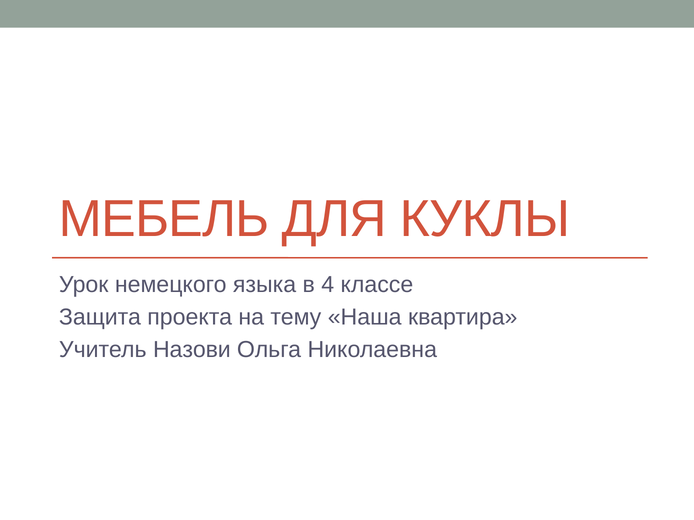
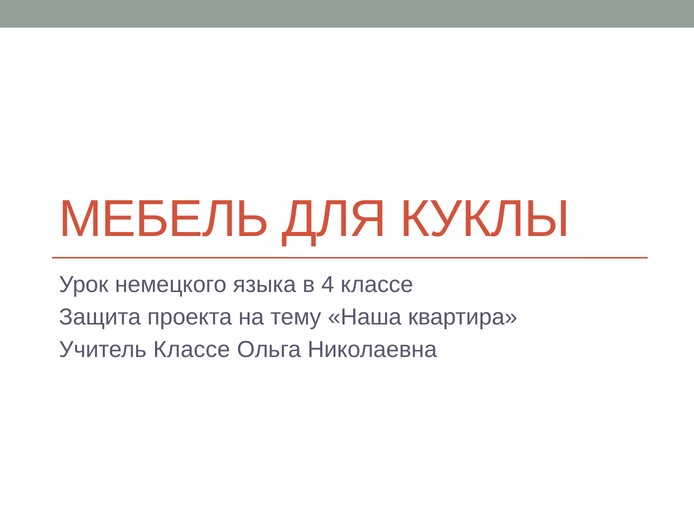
Учитель Назови: Назови -> Классе
